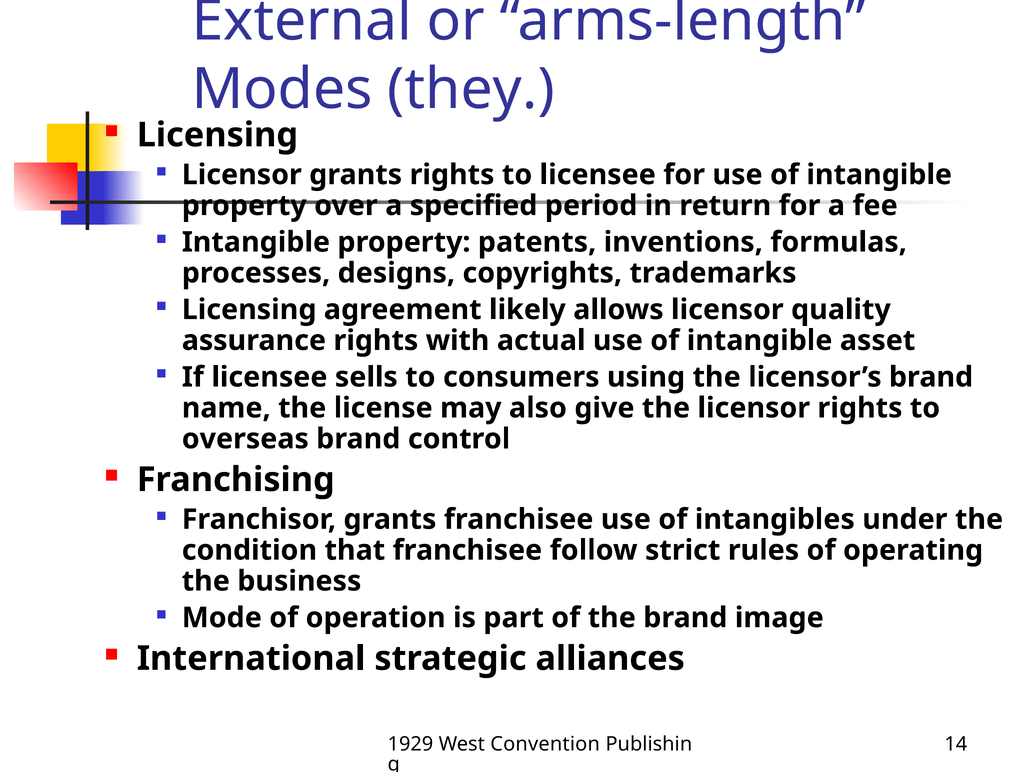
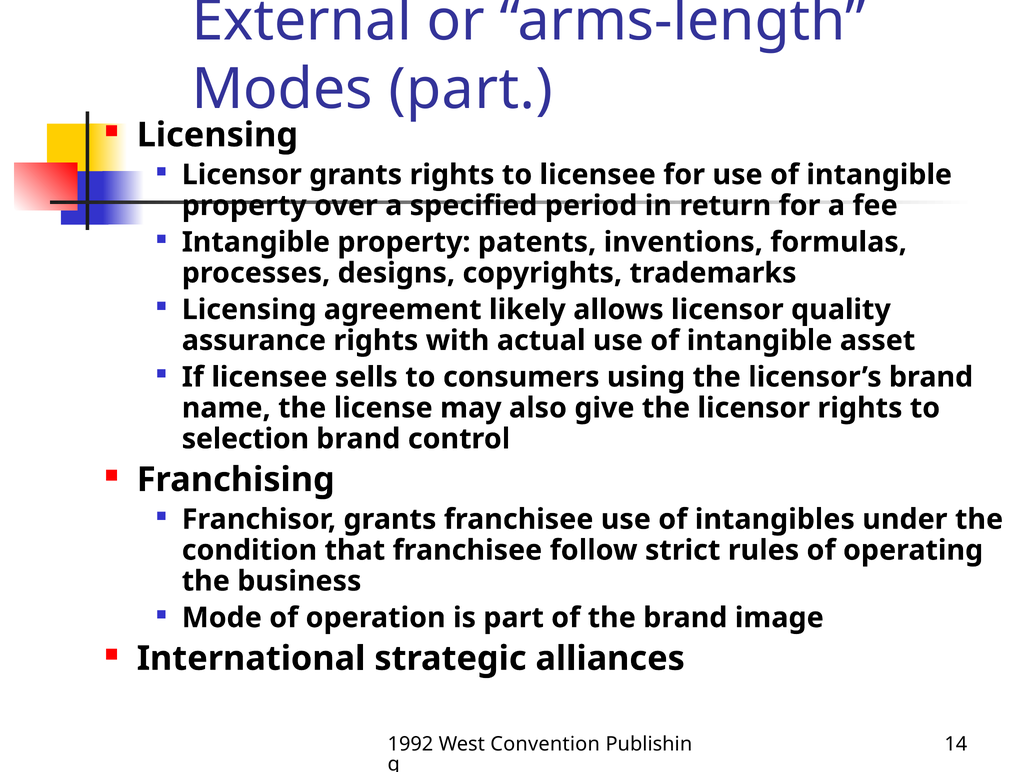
Modes they: they -> part
overseas: overseas -> selection
1929: 1929 -> 1992
